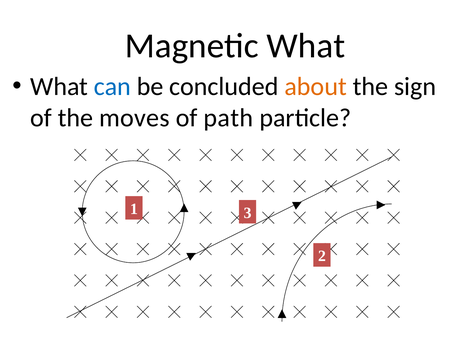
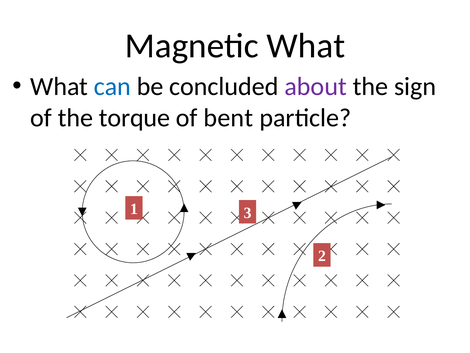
about colour: orange -> purple
moves: moves -> torque
path: path -> bent
